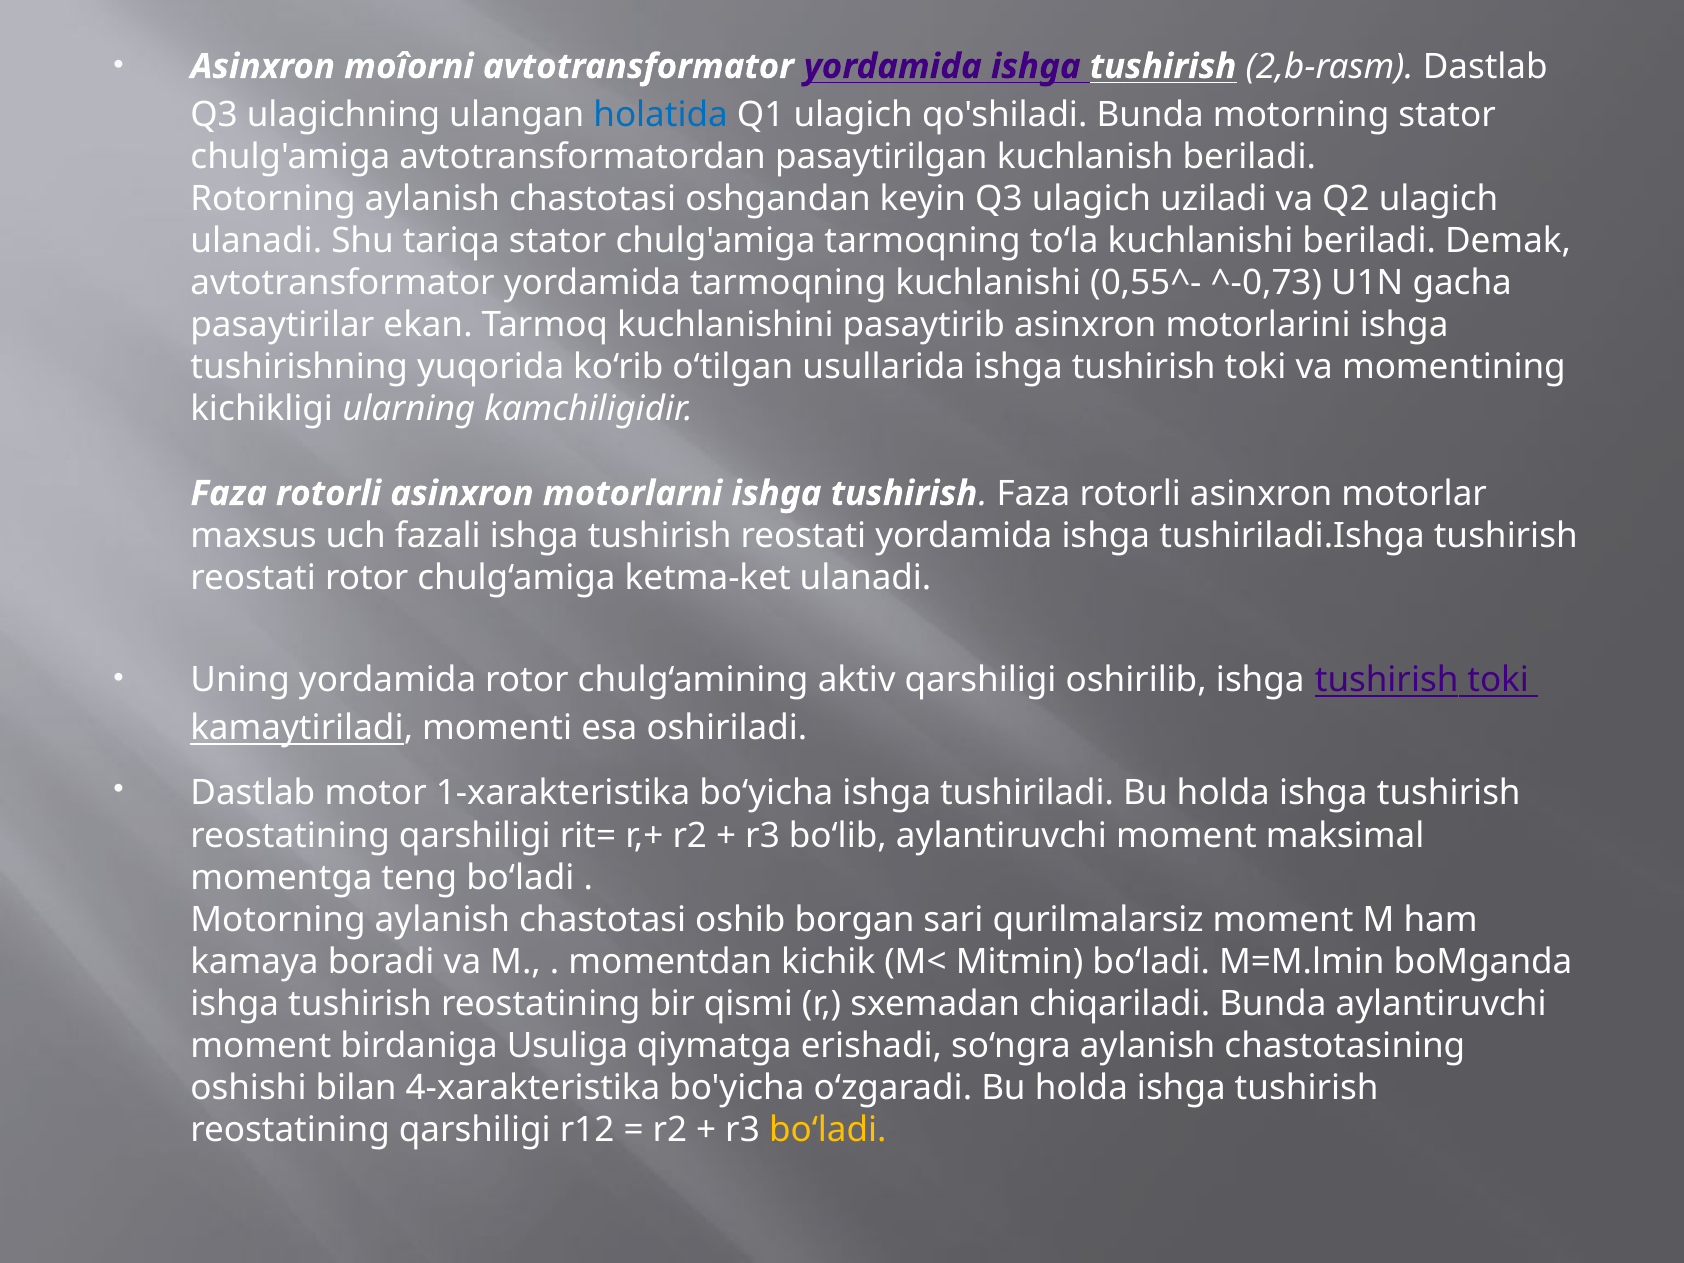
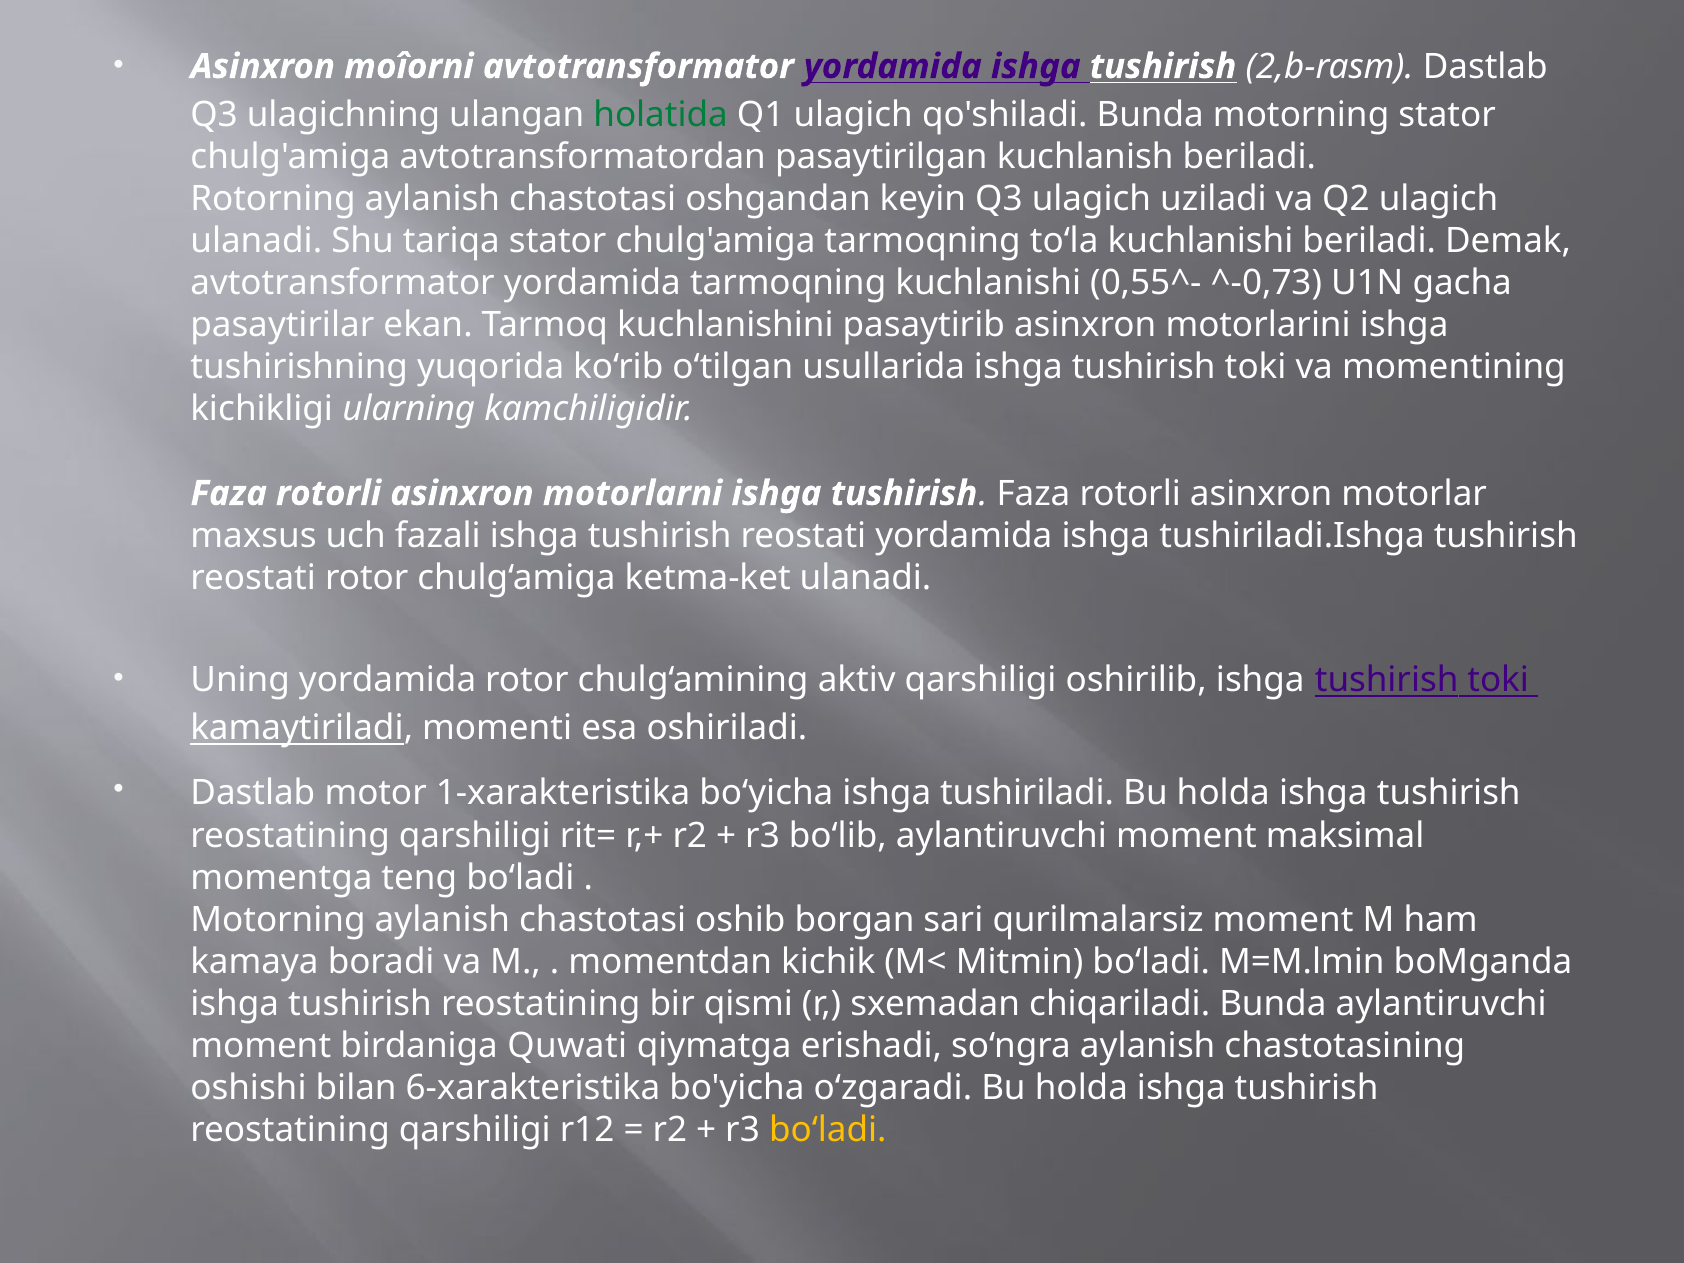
holatida colour: blue -> green
Usuliga: Usuliga -> Quwati
4-xarakteristika: 4-xarakteristika -> 6-xarakteristika
